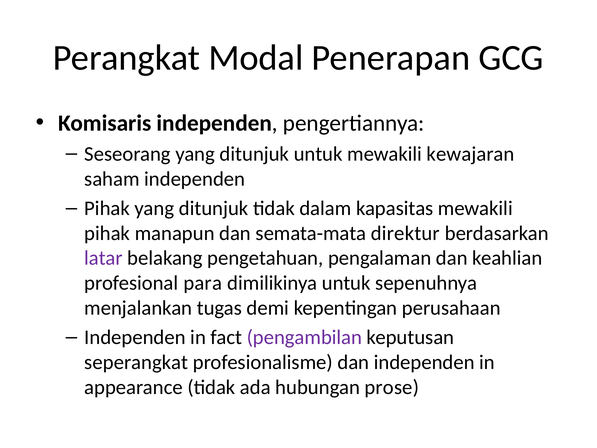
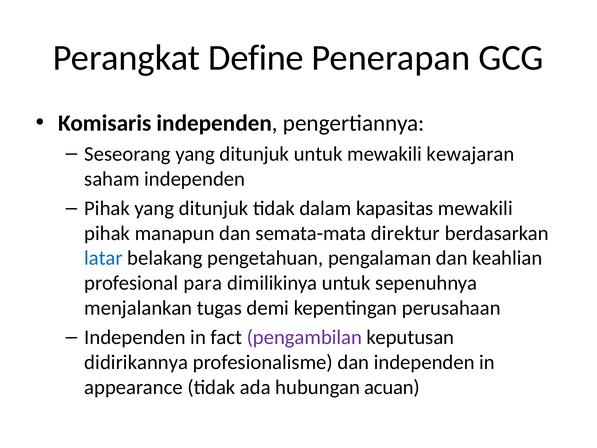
Modal: Modal -> Define
latar colour: purple -> blue
seperangkat: seperangkat -> didirikannya
prose: prose -> acuan
